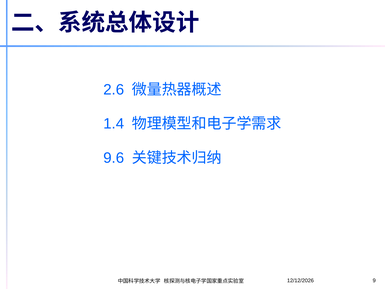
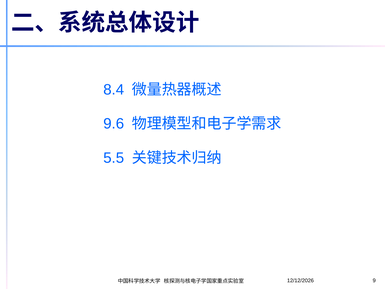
2.6: 2.6 -> 8.4
1.4: 1.4 -> 9.6
9.6: 9.6 -> 5.5
